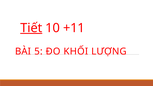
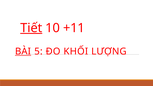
BÀI underline: none -> present
